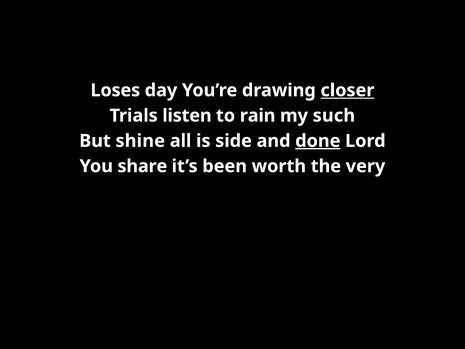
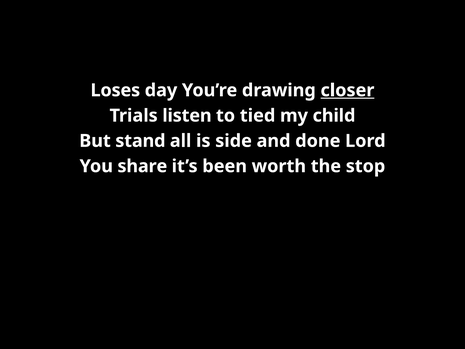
rain: rain -> tied
such: such -> child
shine: shine -> stand
done underline: present -> none
very: very -> stop
